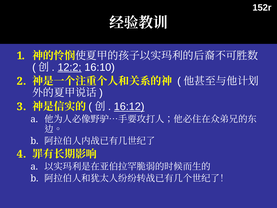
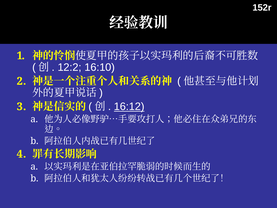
12:2 underline: present -> none
